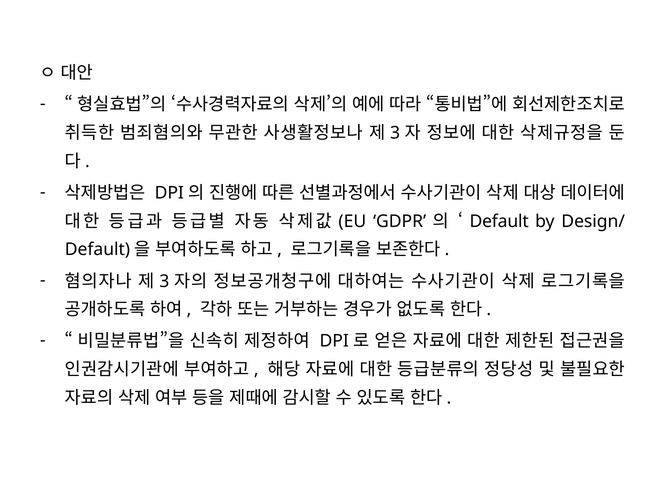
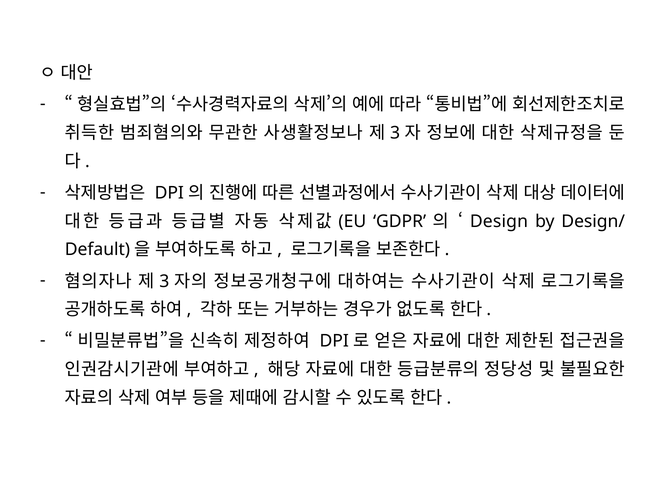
Default at (499, 221): Default -> Design
